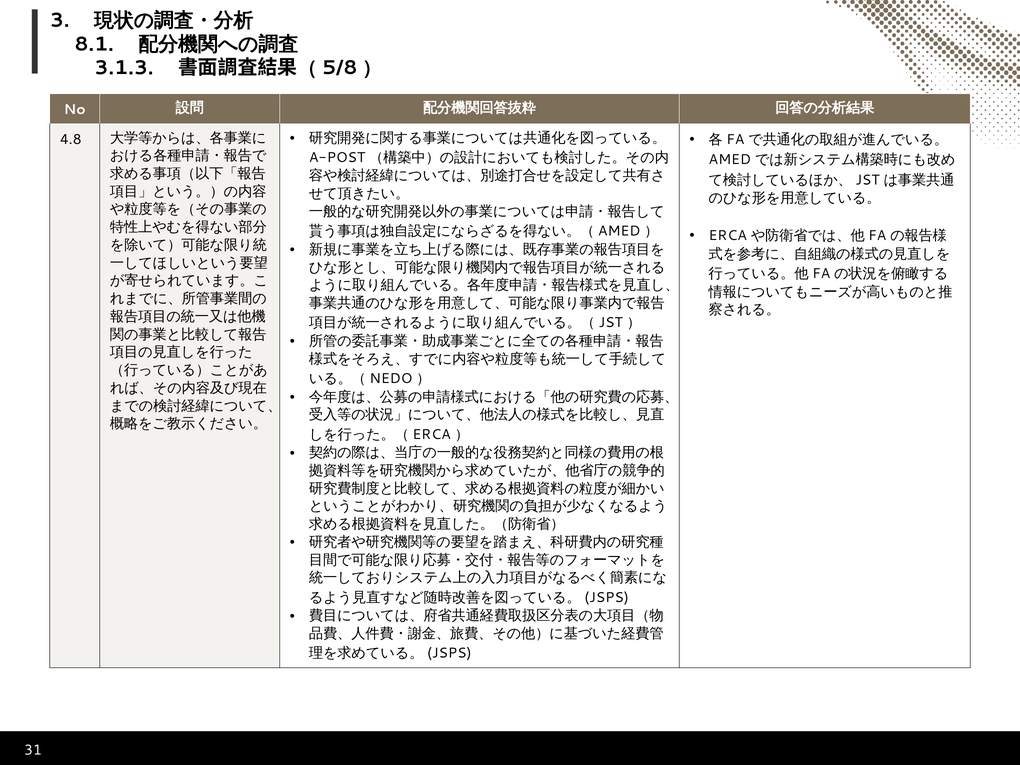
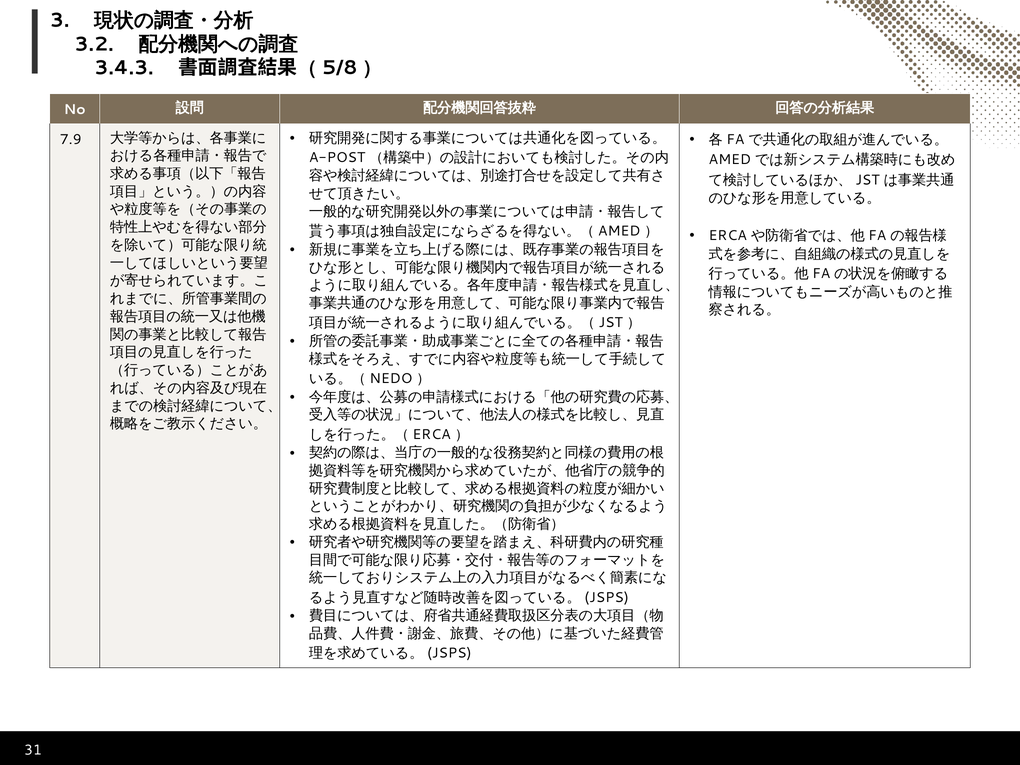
8.1: 8.1 -> 3.2
3.1.3: 3.1.3 -> 3.4.3
4.8: 4.8 -> 7.9
